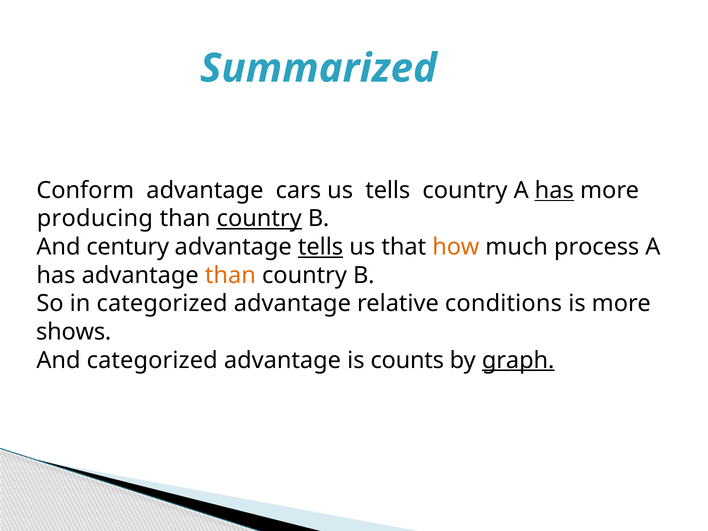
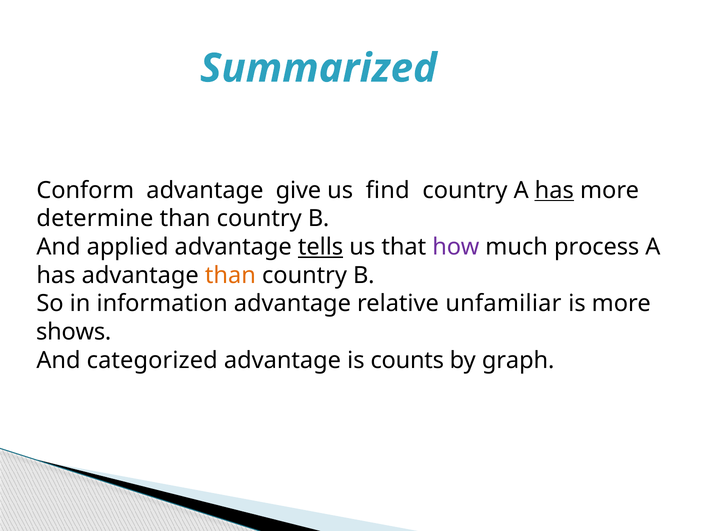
cars: cars -> give
us tells: tells -> find
producing: producing -> determine
country at (259, 219) underline: present -> none
century: century -> applied
how colour: orange -> purple
in categorized: categorized -> information
conditions: conditions -> unfamiliar
graph underline: present -> none
